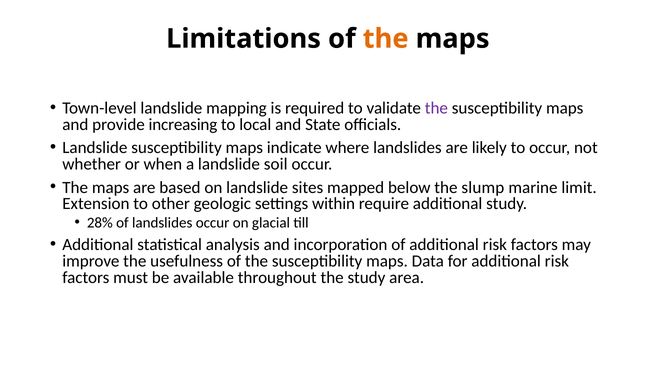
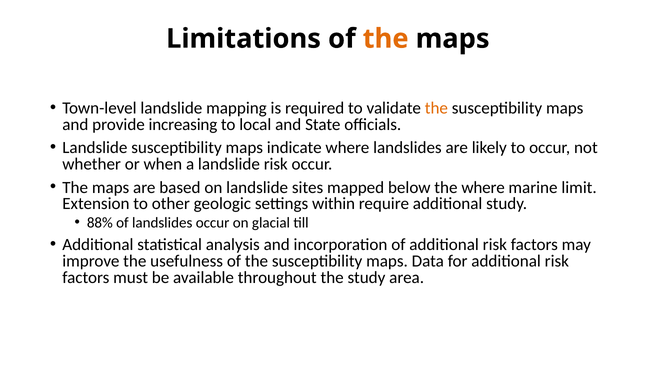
the at (436, 108) colour: purple -> orange
landslide soil: soil -> risk
the slump: slump -> where
28%: 28% -> 88%
